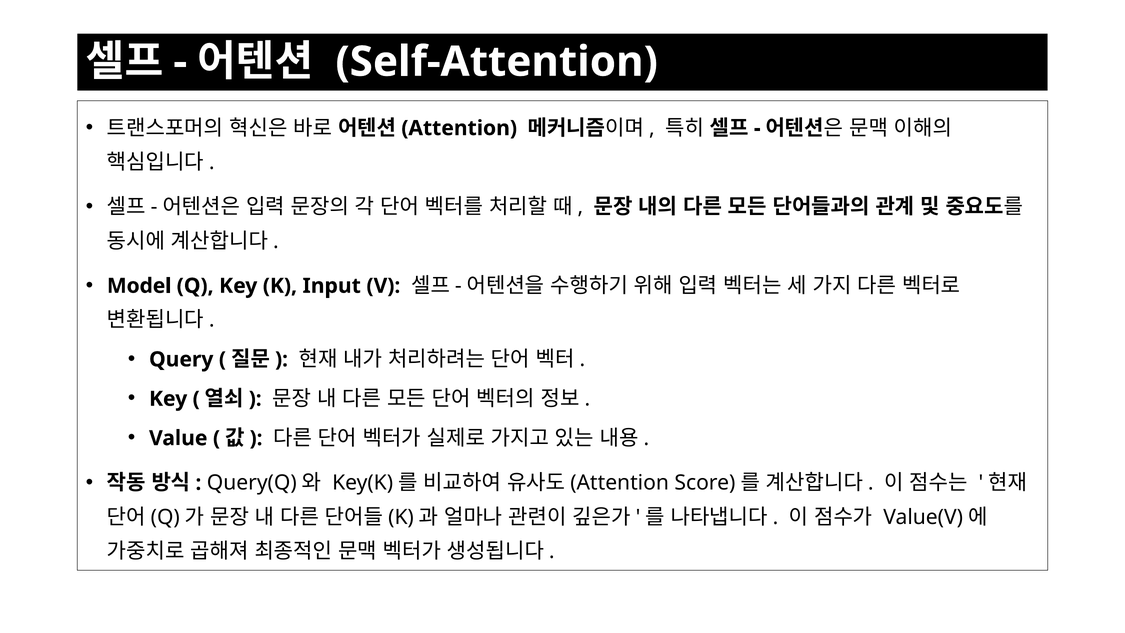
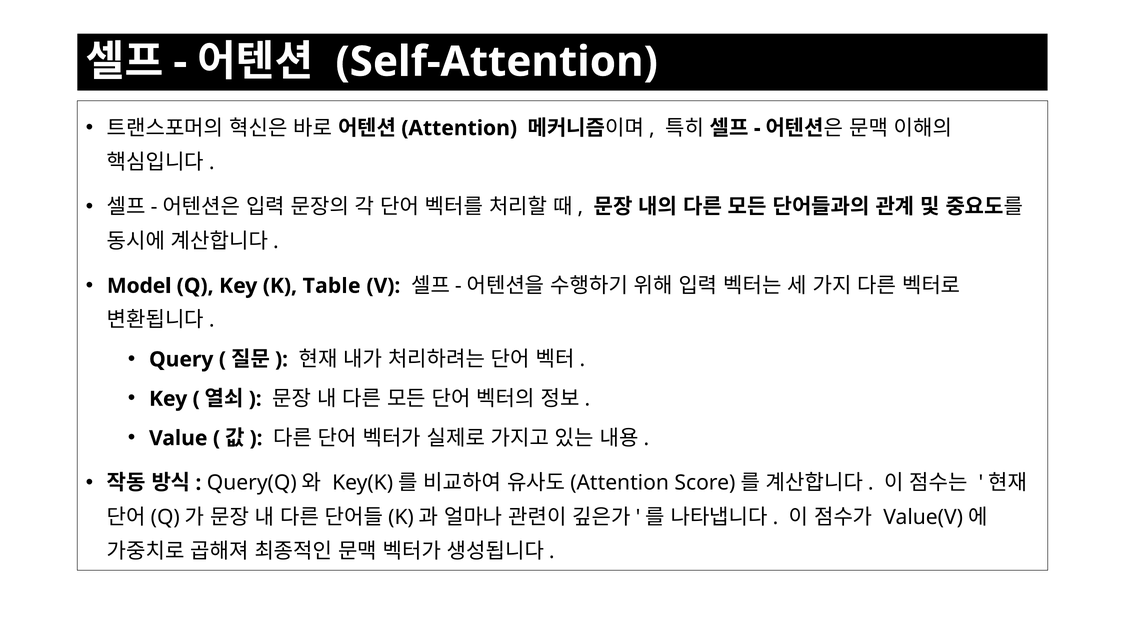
Input: Input -> Table
